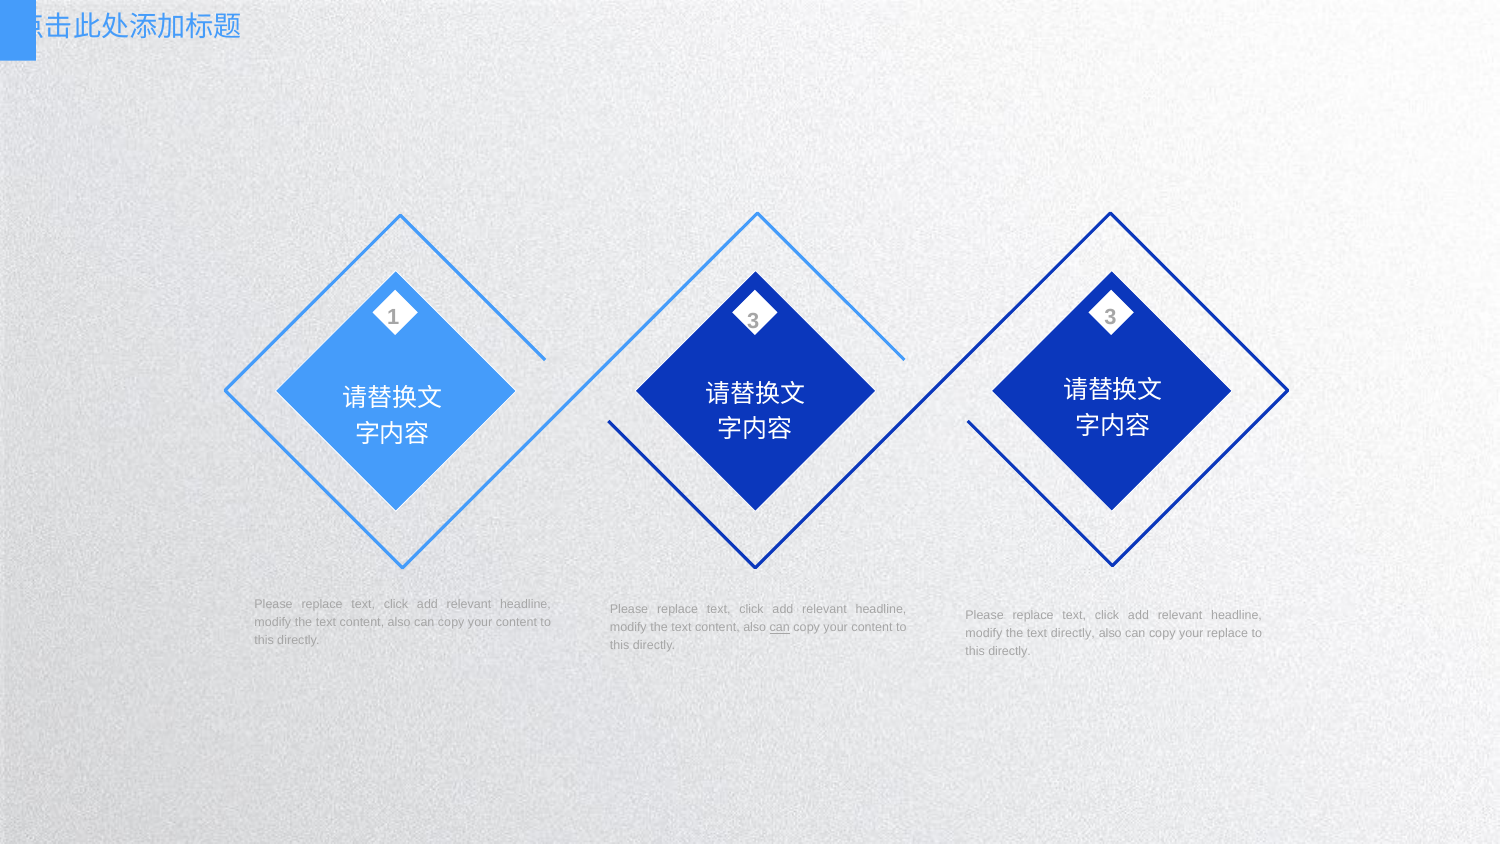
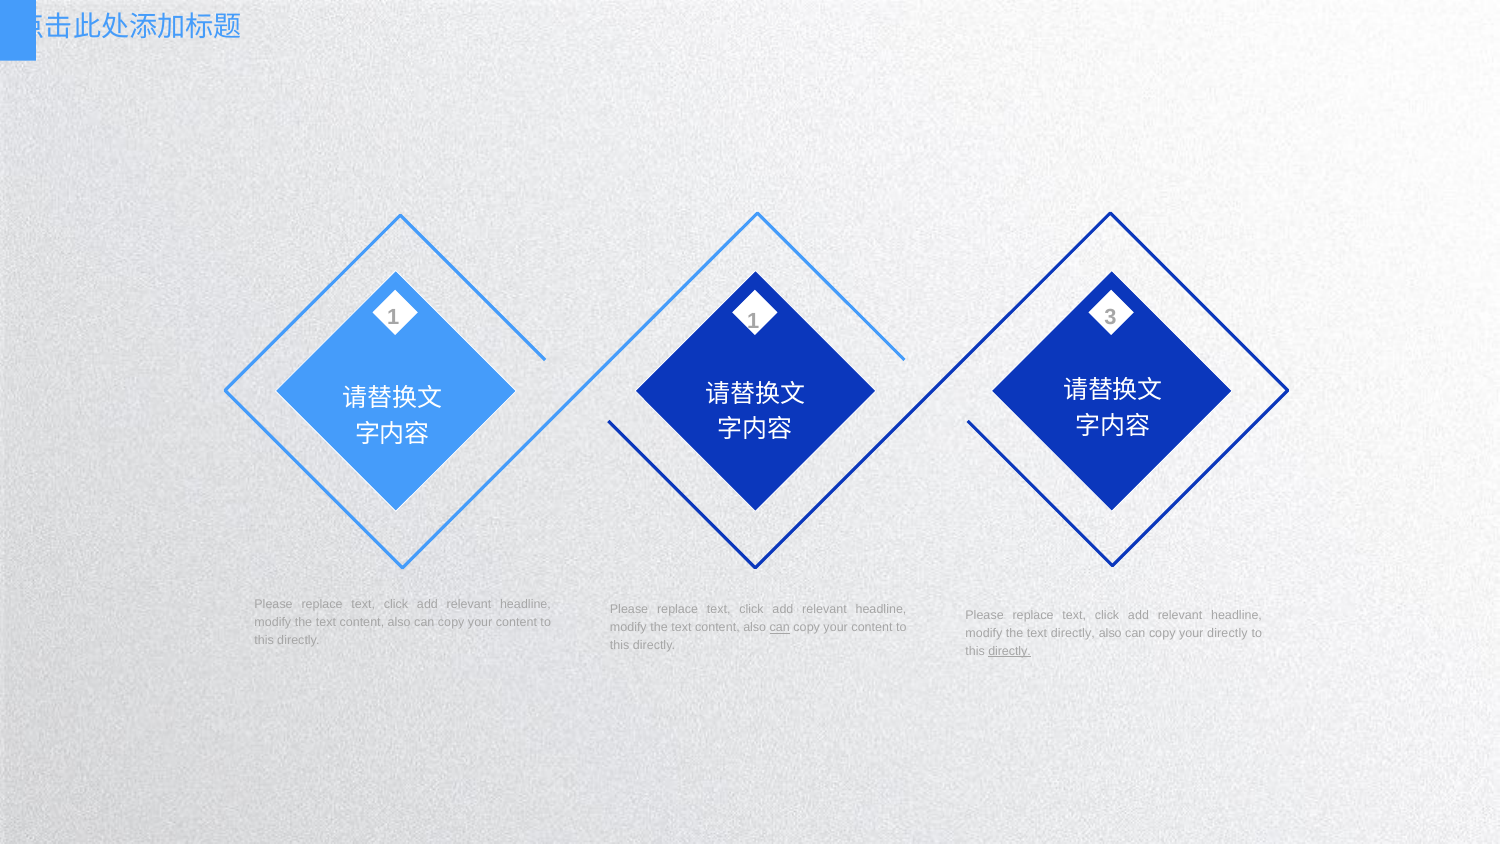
1 3: 3 -> 1
your replace: replace -> directly
directly at (1010, 651) underline: none -> present
